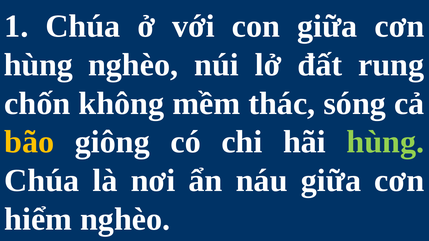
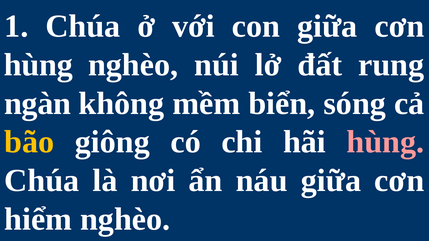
chốn: chốn -> ngàn
thác: thác -> biển
hùng at (385, 142) colour: light green -> pink
